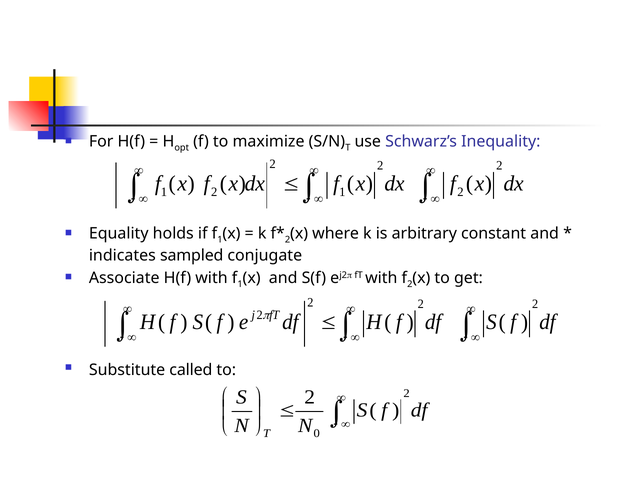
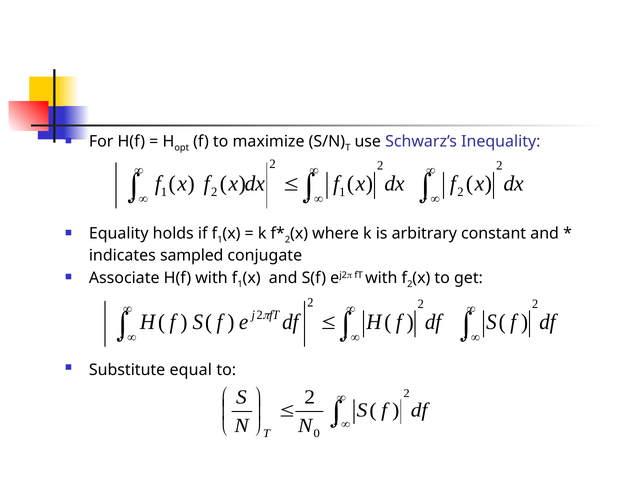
called: called -> equal
